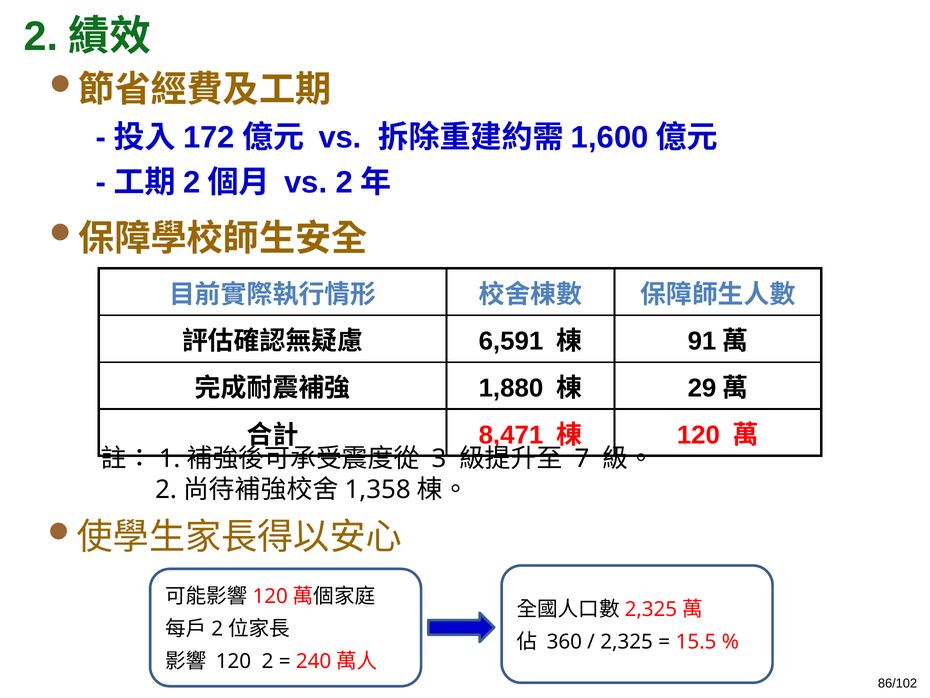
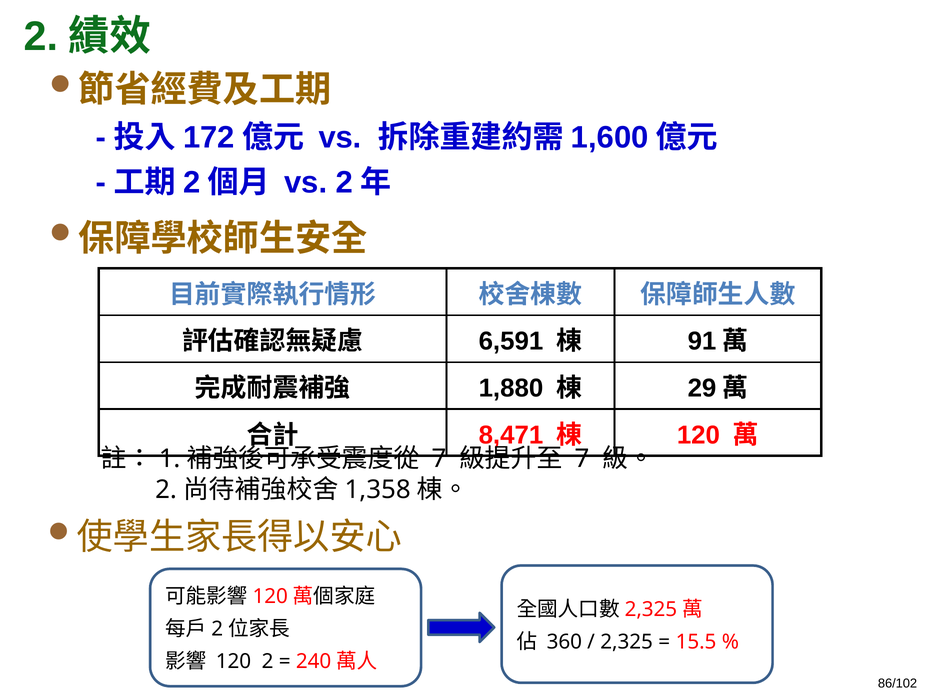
3 at (439, 459): 3 -> 7
